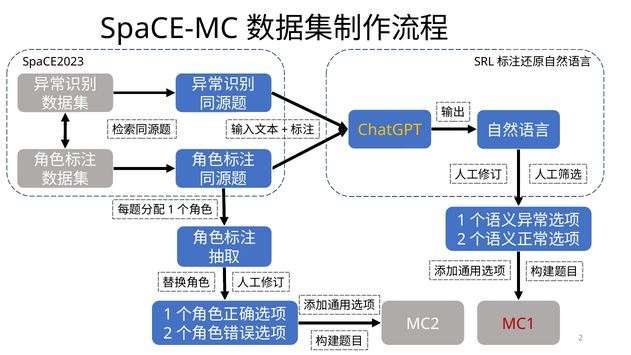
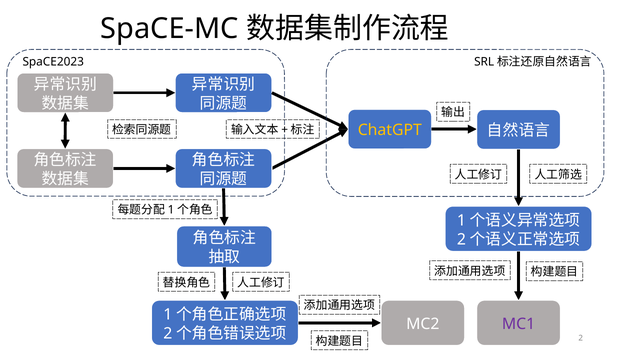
MC1 colour: red -> purple
